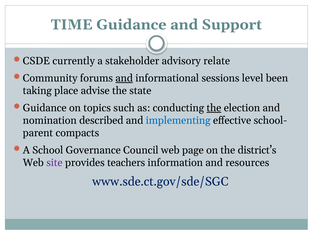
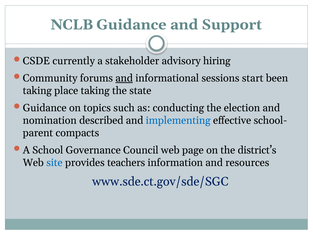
TIME: TIME -> NCLB
relate: relate -> hiring
level: level -> start
place advise: advise -> taking
the at (214, 108) underline: present -> none
site colour: purple -> blue
